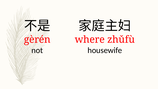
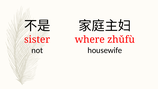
gèrén: gèrén -> sister
